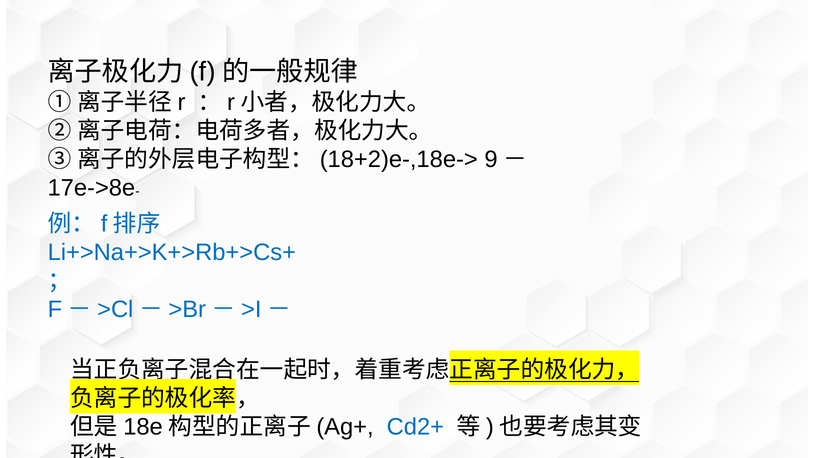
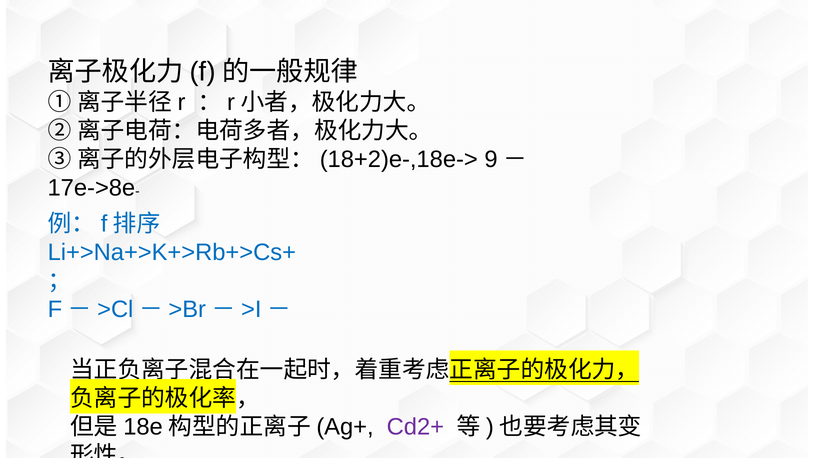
Cd2+ colour: blue -> purple
